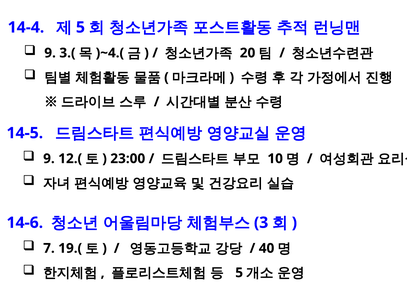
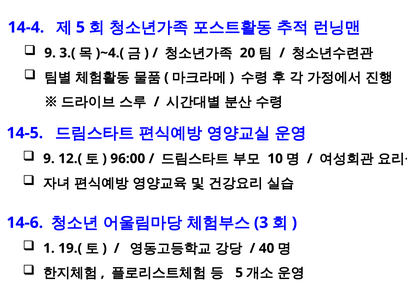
23:00: 23:00 -> 96:00
7: 7 -> 1
